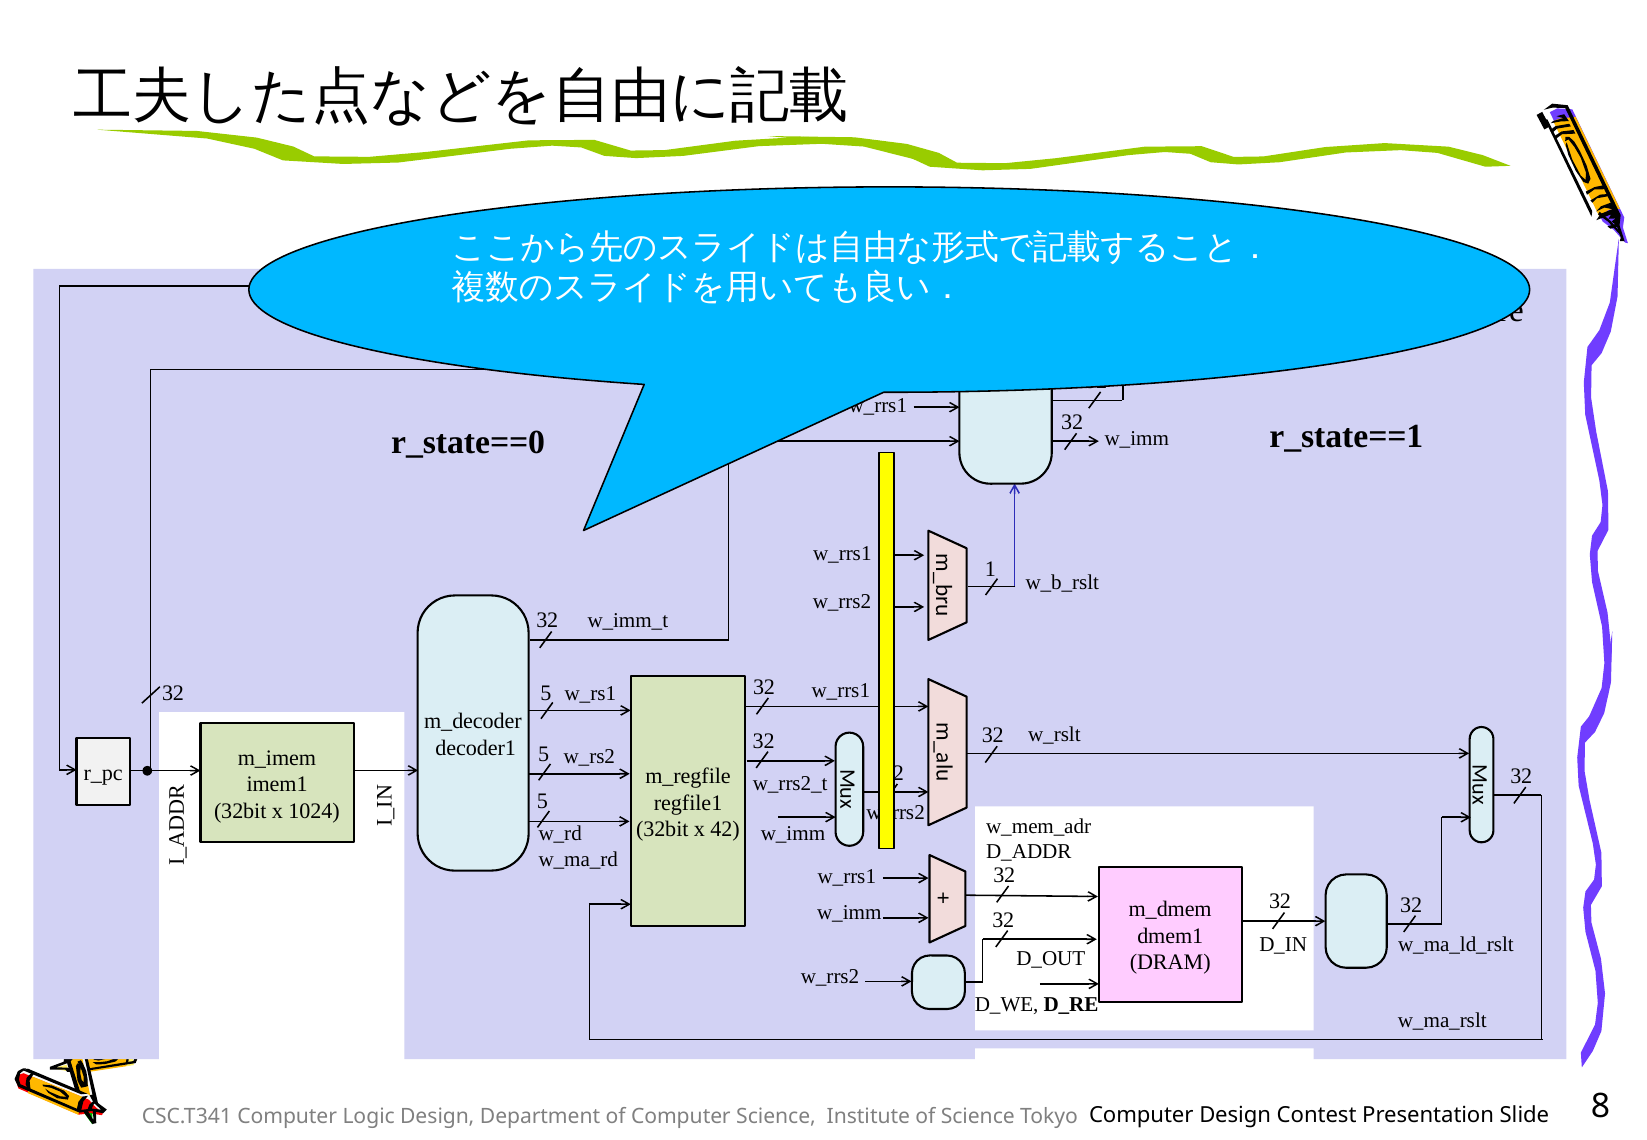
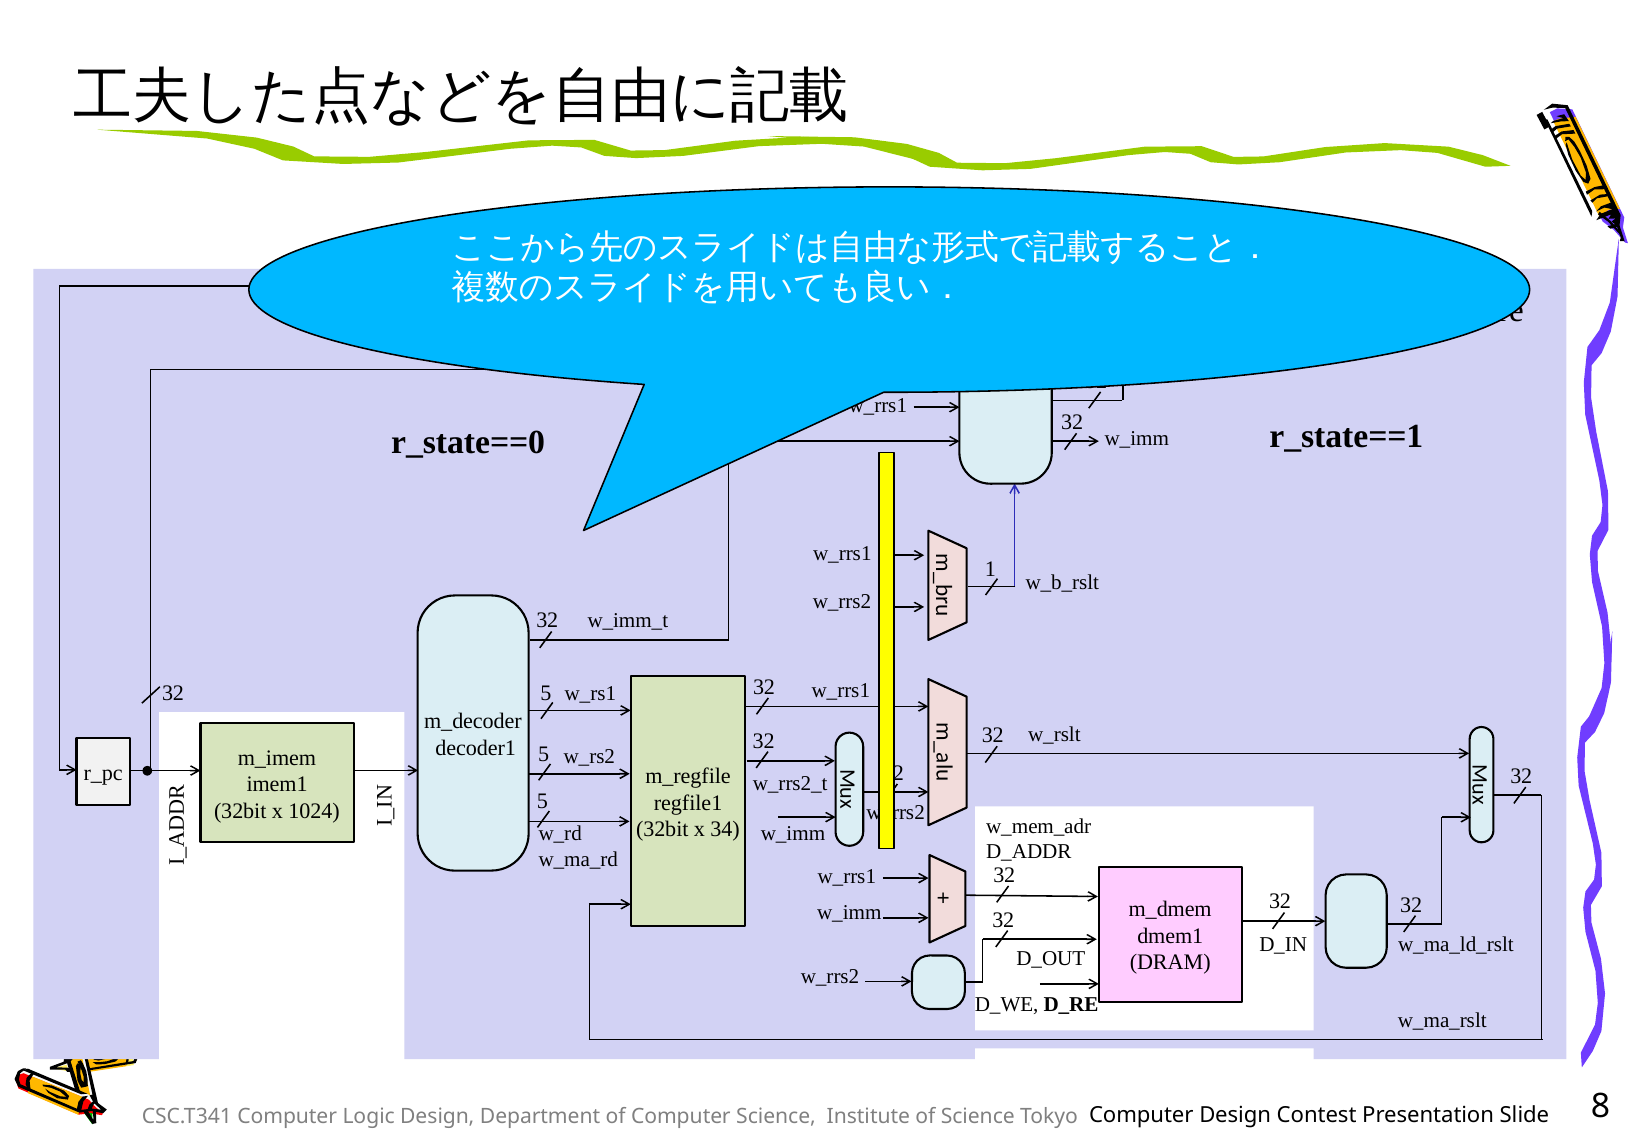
42: 42 -> 34
